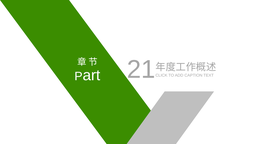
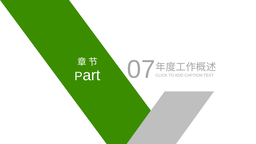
21: 21 -> 07
